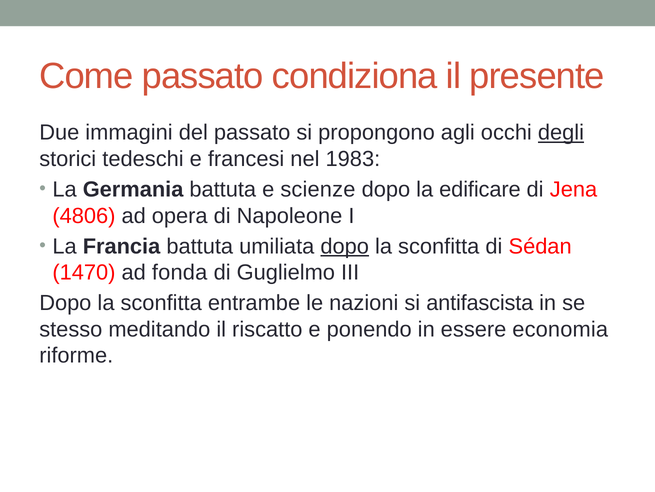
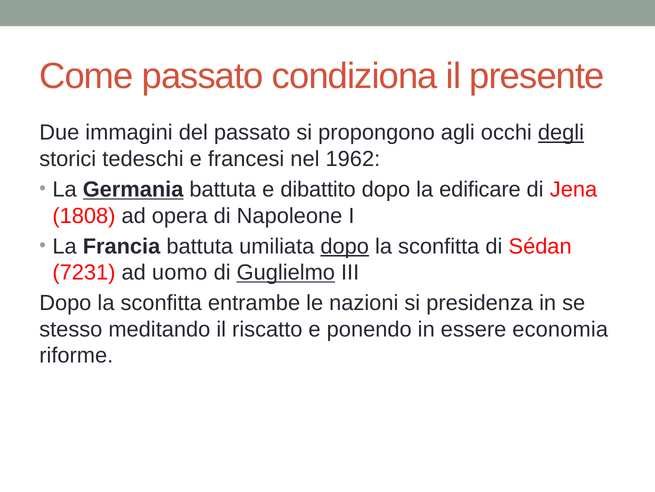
1983: 1983 -> 1962
Germania underline: none -> present
scienze: scienze -> dibattito
4806: 4806 -> 1808
1470: 1470 -> 7231
fonda: fonda -> uomo
Guglielmo underline: none -> present
antifascista: antifascista -> presidenza
